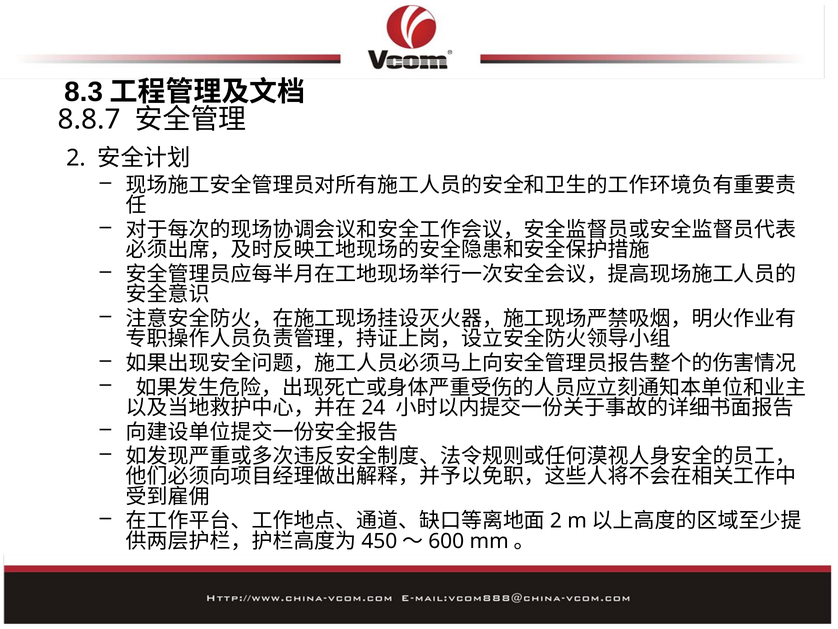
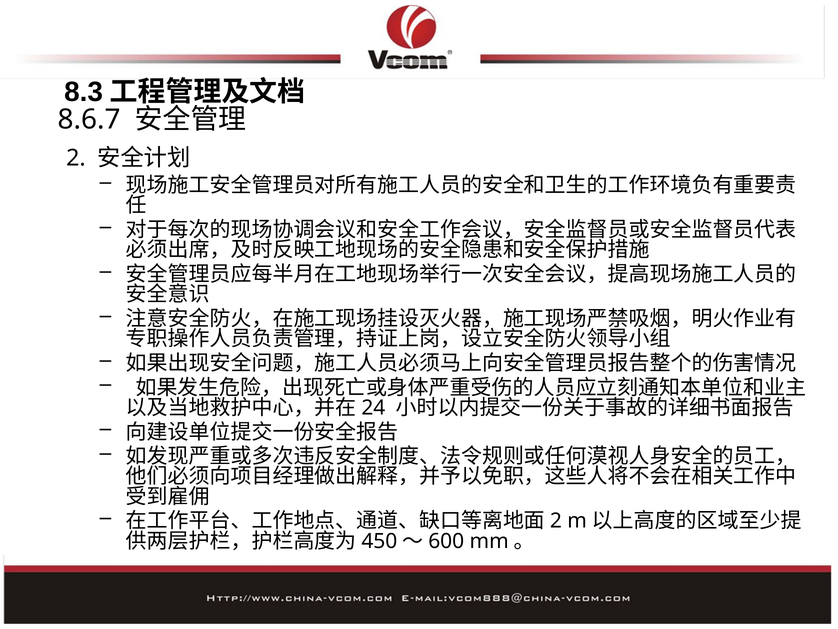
8.8.7: 8.8.7 -> 8.6.7
